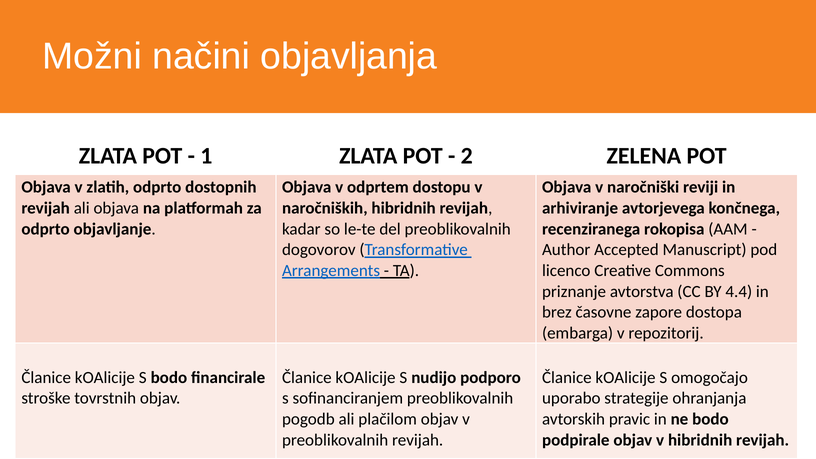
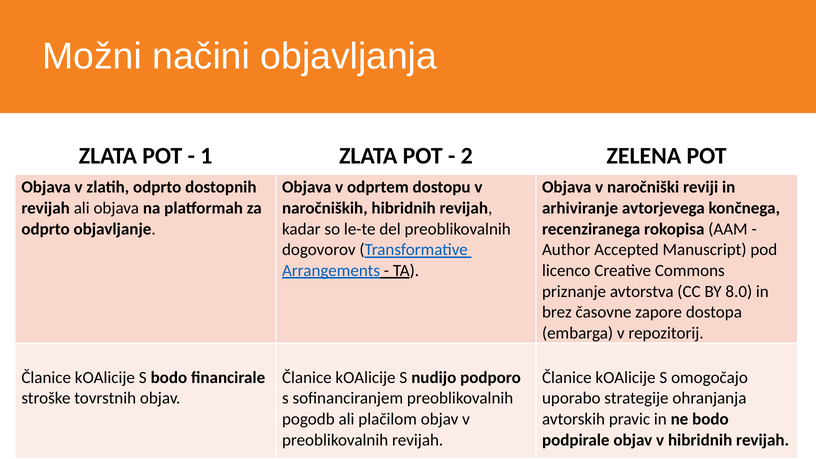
4.4: 4.4 -> 8.0
